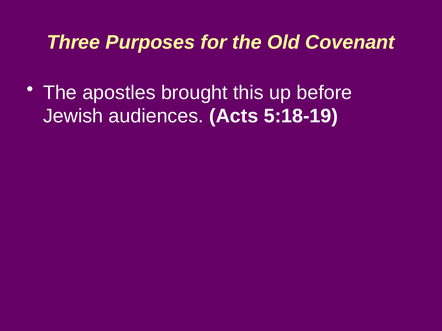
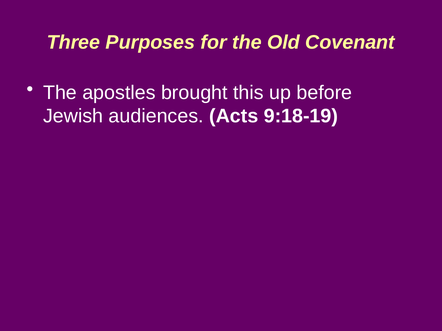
5:18-19: 5:18-19 -> 9:18-19
